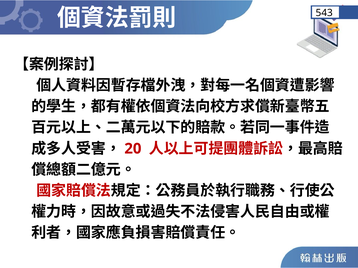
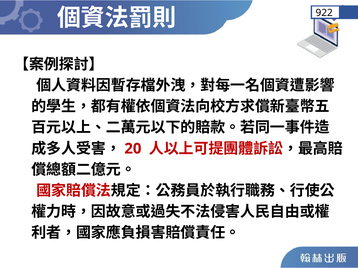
543: 543 -> 922
